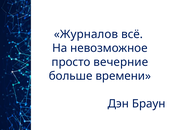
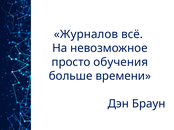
вечерние: вечерние -> обучения
